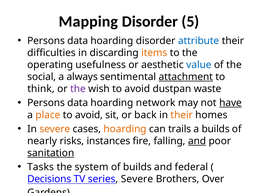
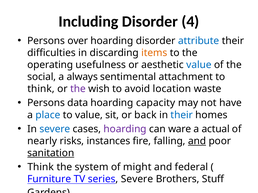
Mapping: Mapping -> Including
5: 5 -> 4
data at (78, 41): data -> over
attachment underline: present -> none
dustpan: dustpan -> location
network: network -> capacity
have underline: present -> none
place colour: orange -> blue
avoid at (89, 115): avoid -> value
their at (182, 115) colour: orange -> blue
severe at (55, 129) colour: orange -> blue
hoarding at (125, 129) colour: orange -> purple
trails: trails -> ware
a builds: builds -> actual
Tasks at (41, 167): Tasks -> Think
of builds: builds -> might
Decisions: Decisions -> Furniture
Over: Over -> Stuff
